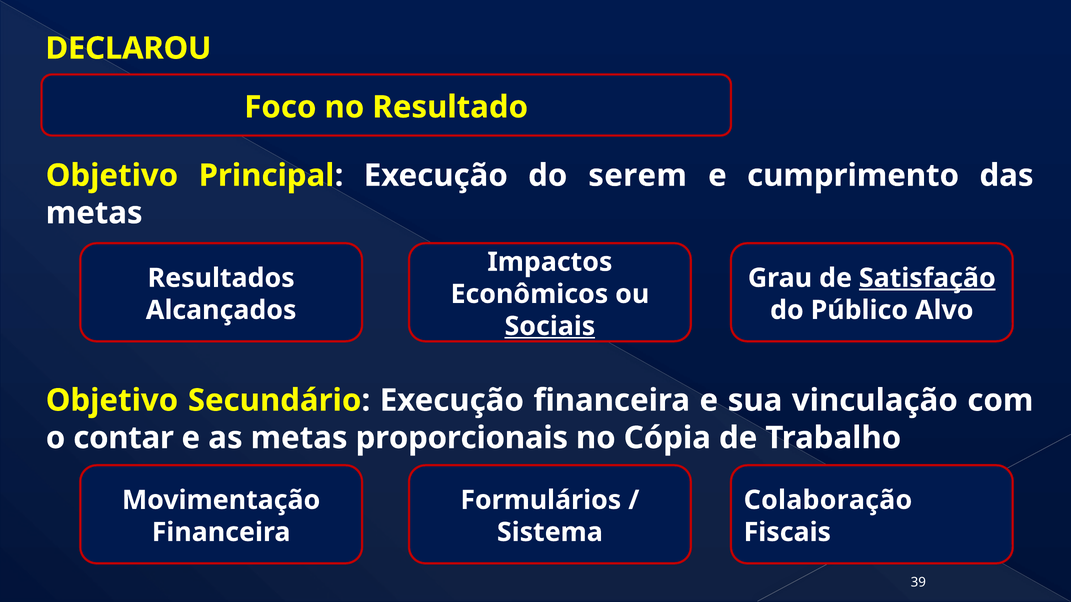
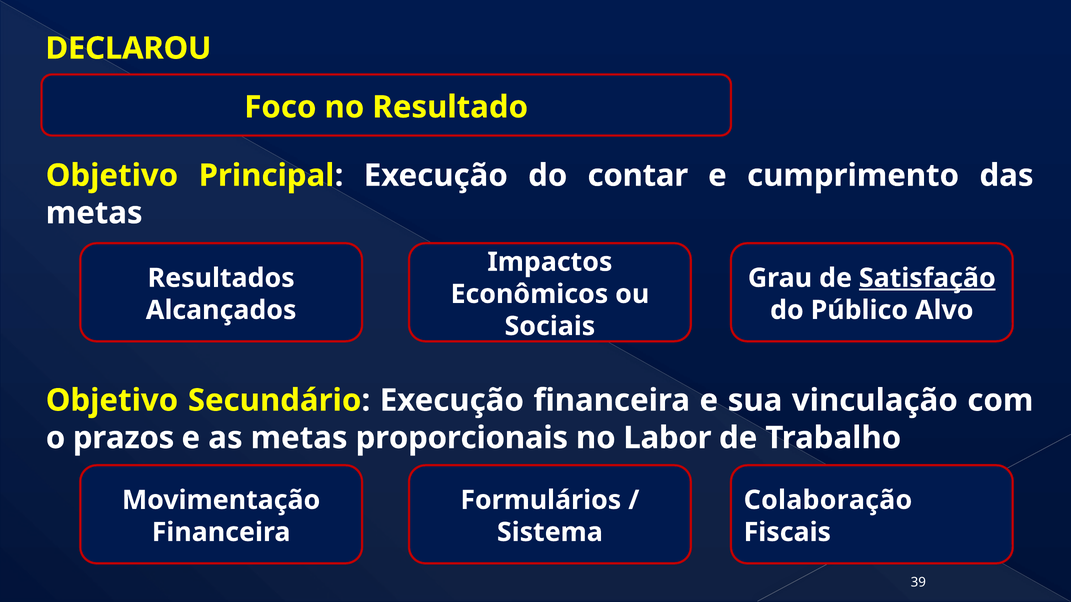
serem: serem -> contar
Sociais underline: present -> none
contar: contar -> prazos
Cópia: Cópia -> Labor
